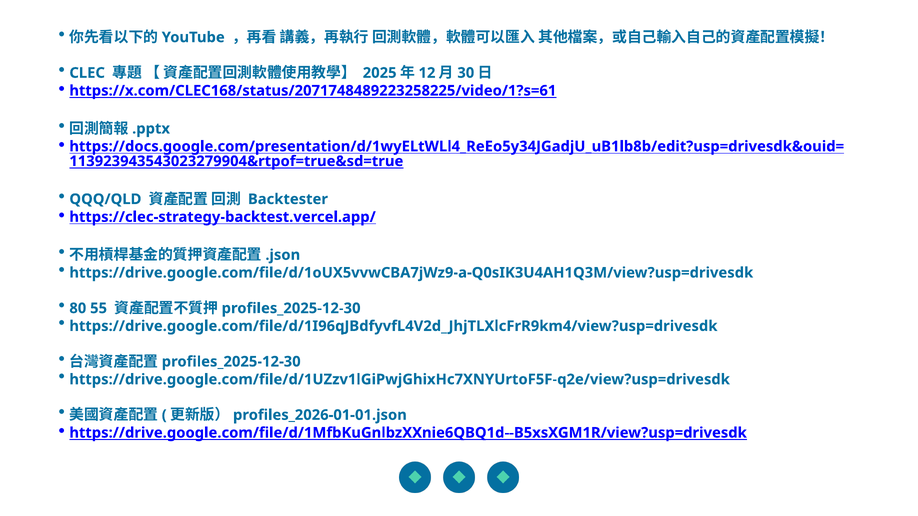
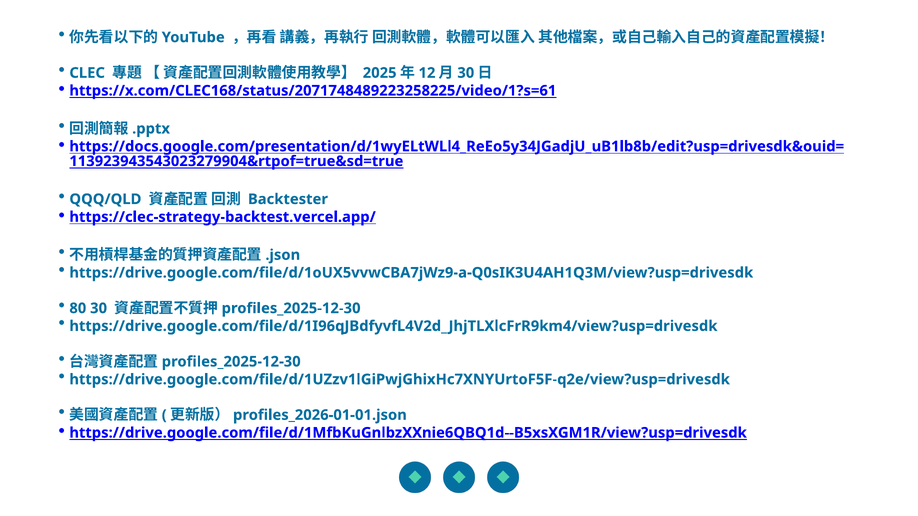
80 55: 55 -> 30
